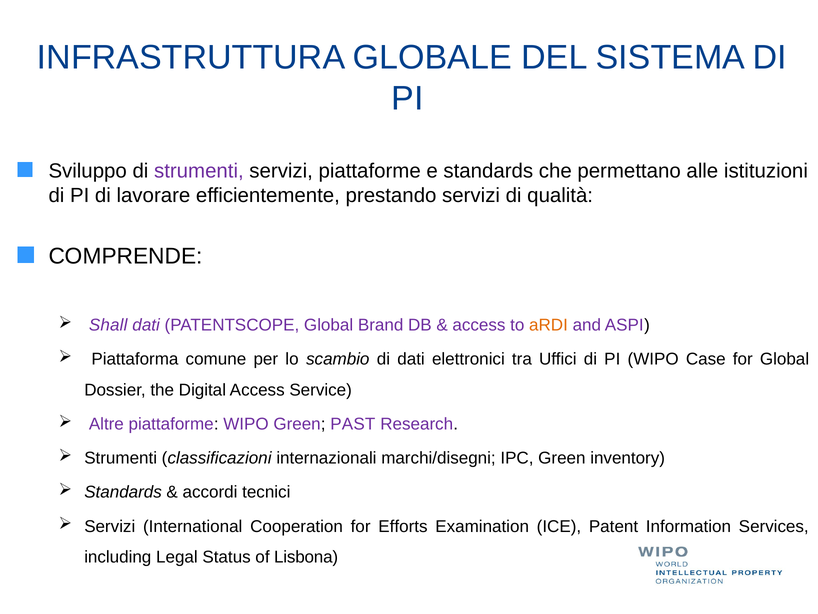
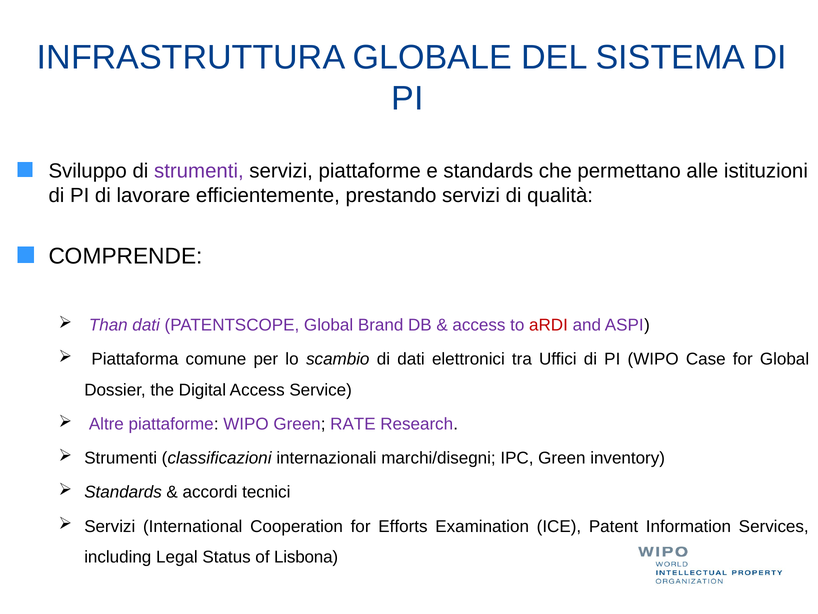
Shall: Shall -> Than
aRDI colour: orange -> red
PAST: PAST -> RATE
